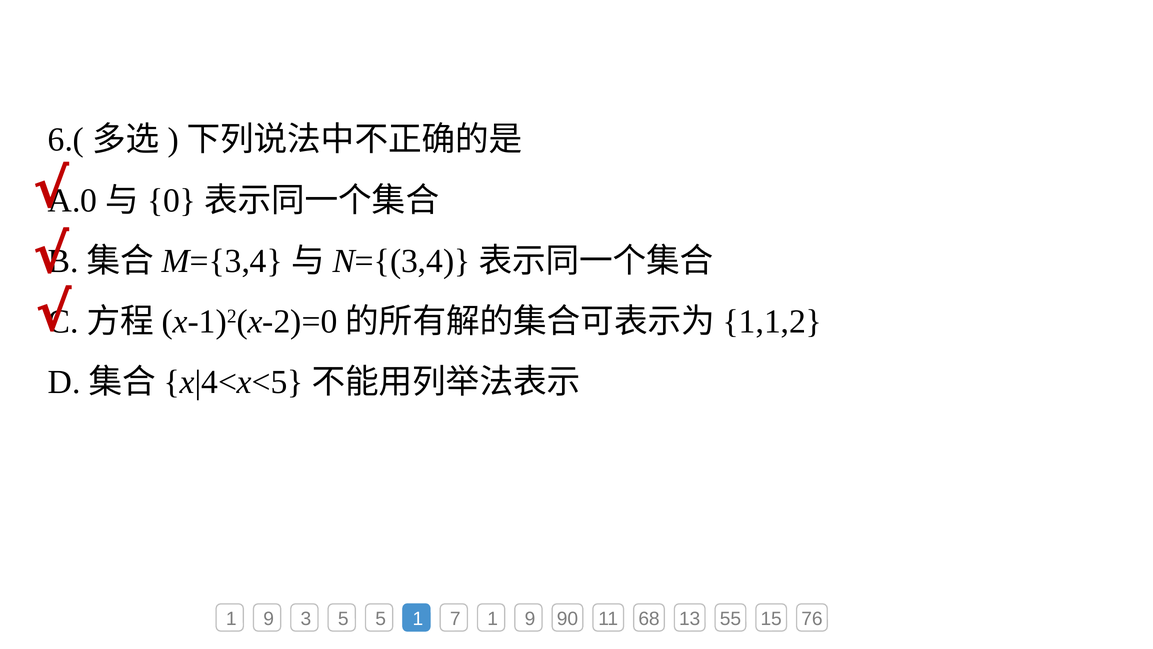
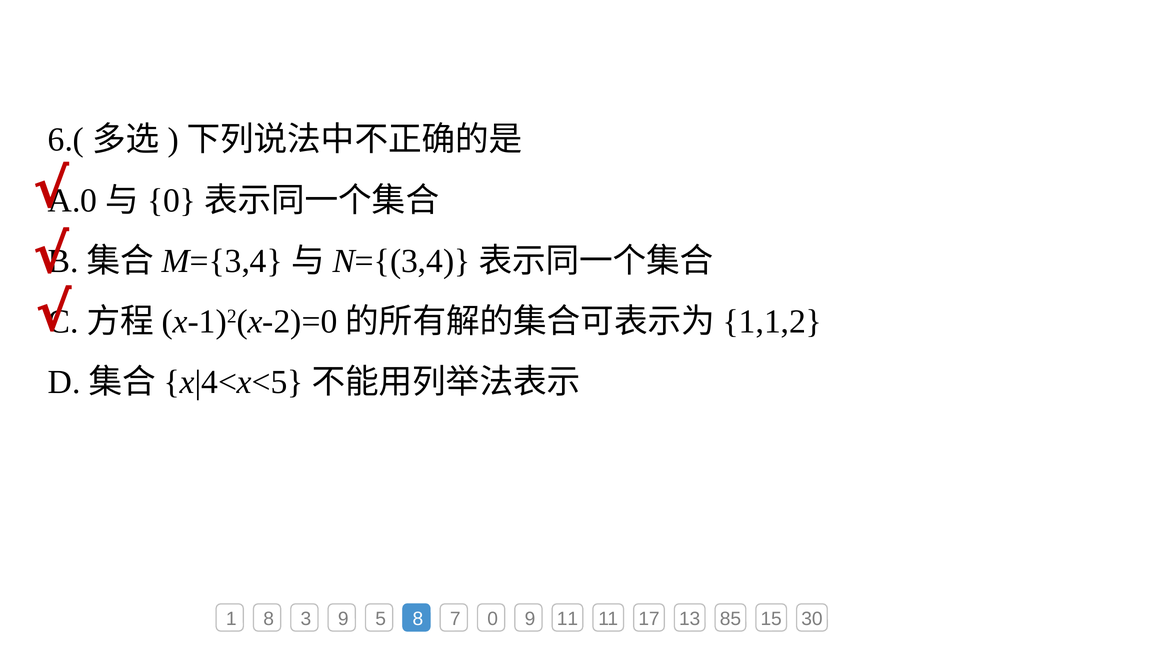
9 at (269, 618): 9 -> 8
3 5: 5 -> 9
5 1: 1 -> 8
7 1: 1 -> 0
9 90: 90 -> 11
68: 68 -> 17
55: 55 -> 85
76: 76 -> 30
